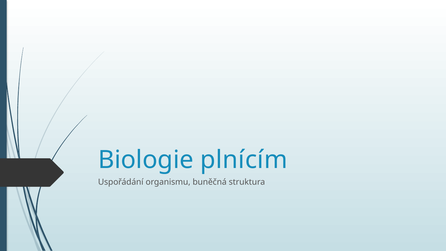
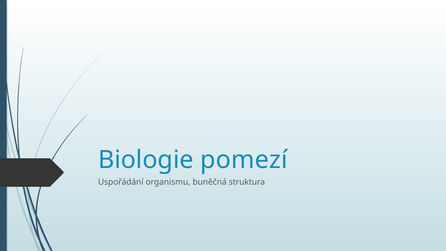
plnícím: plnícím -> pomezí
